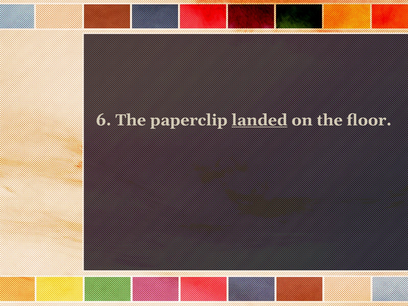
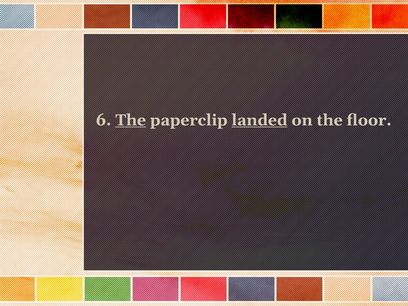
The at (131, 120) underline: none -> present
